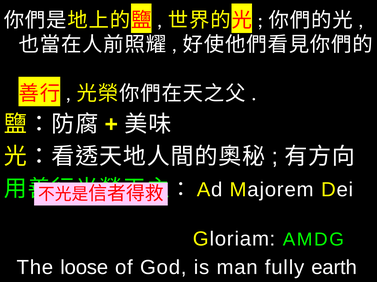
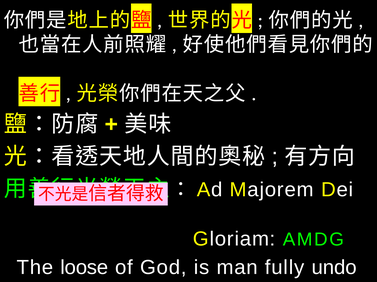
earth: earth -> undo
